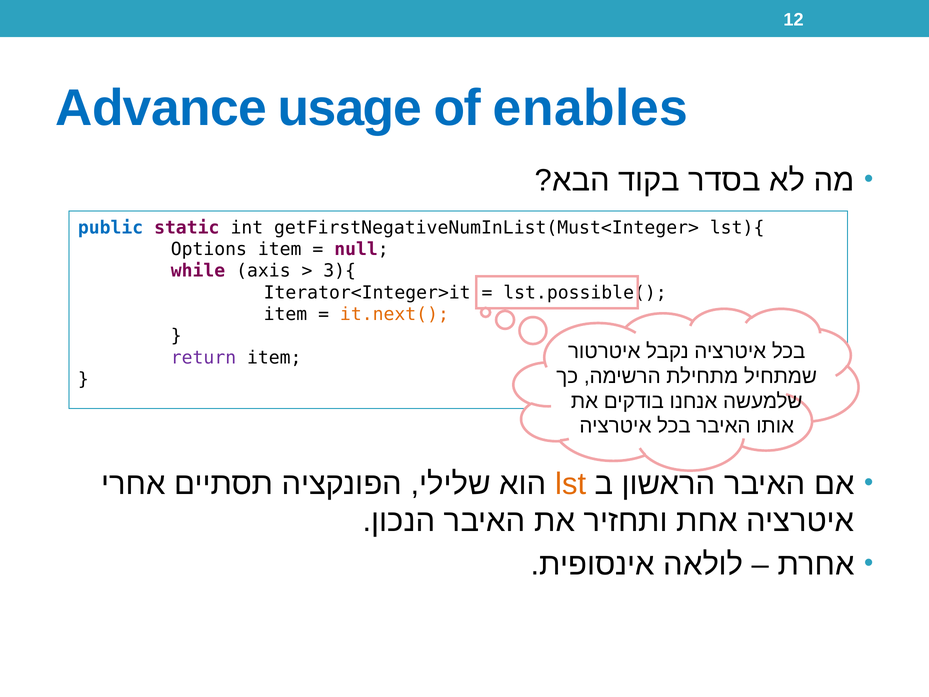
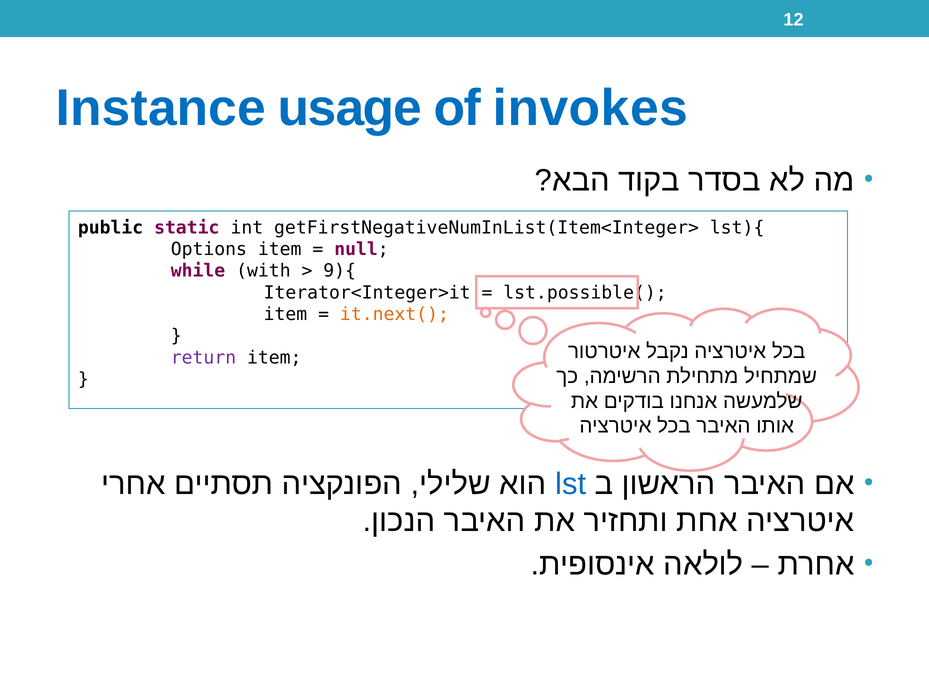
Advance: Advance -> Instance
enables: enables -> invokes
public colour: blue -> black
getFirstNegativeNumInList(Must<Integer>: getFirstNegativeNumInList(Must<Integer> -> getFirstNegativeNumInList(Item<Integer>
axis: axis -> with
3){: 3){ -> 9){
lst colour: orange -> blue
